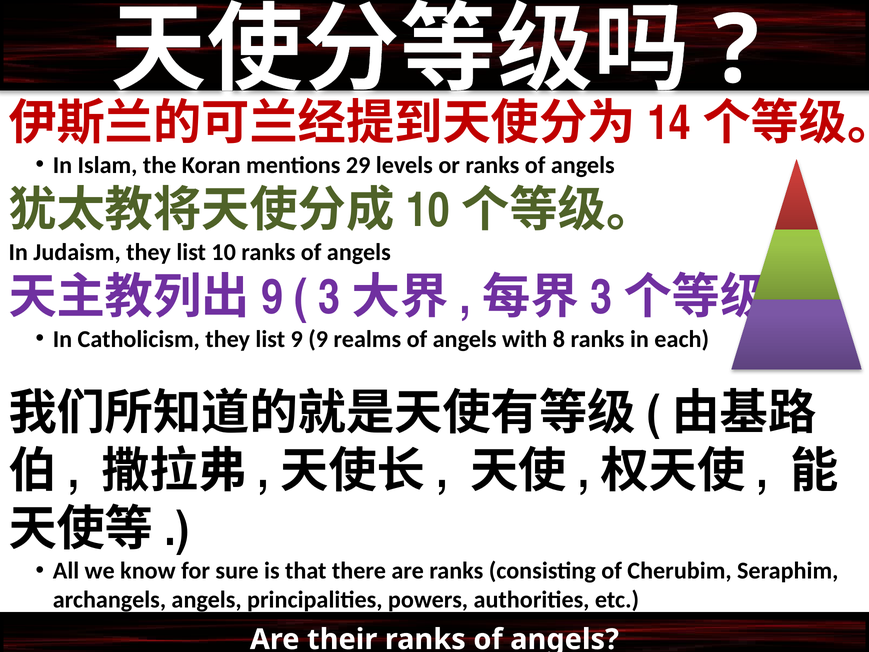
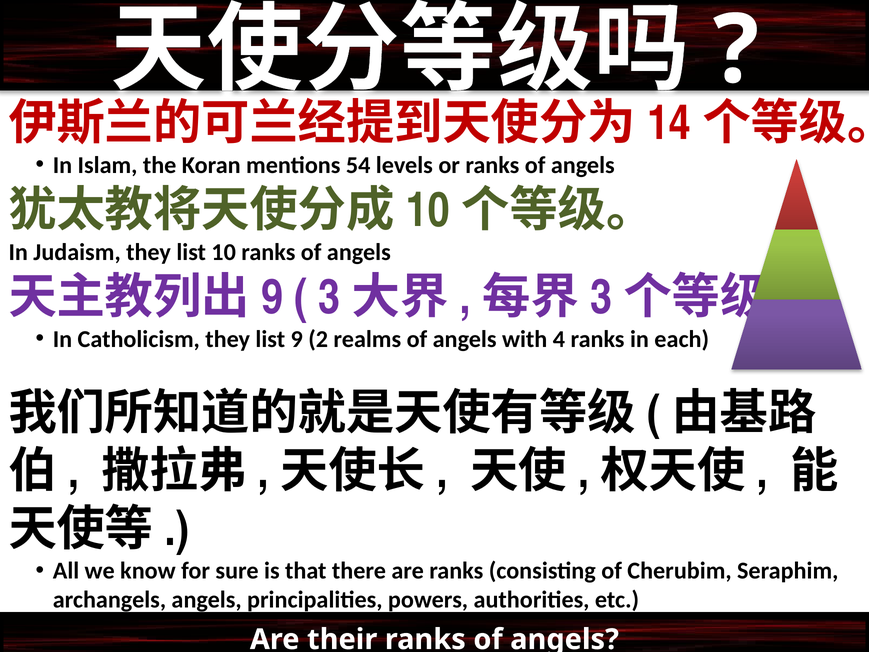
29: 29 -> 54
9 9: 9 -> 2
8: 8 -> 4
